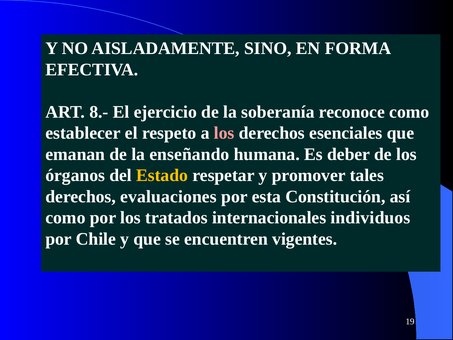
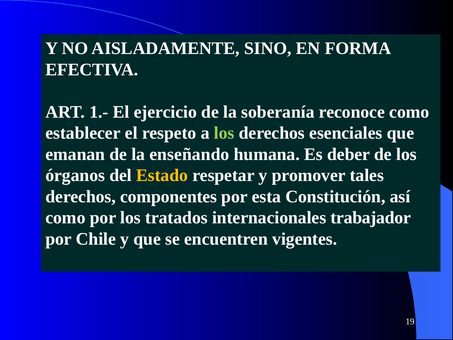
8.-: 8.- -> 1.-
los at (224, 133) colour: pink -> light green
evaluaciones: evaluaciones -> componentes
individuos: individuos -> trabajador
